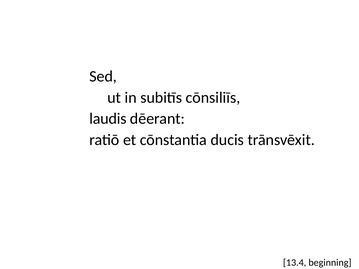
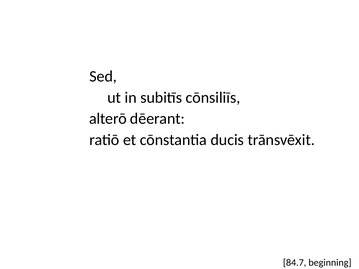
laudis: laudis -> alterō
13.4: 13.4 -> 84.7
